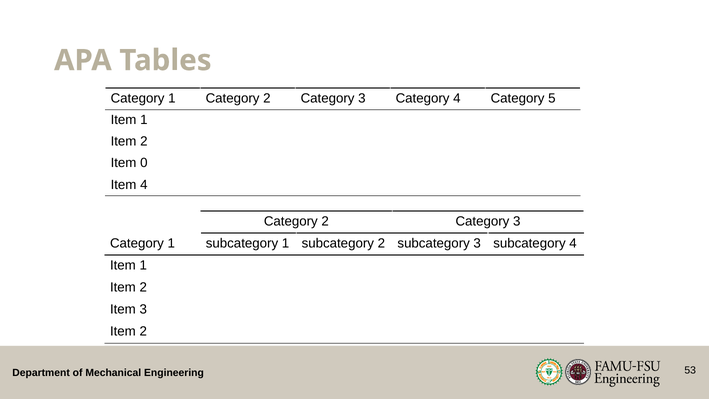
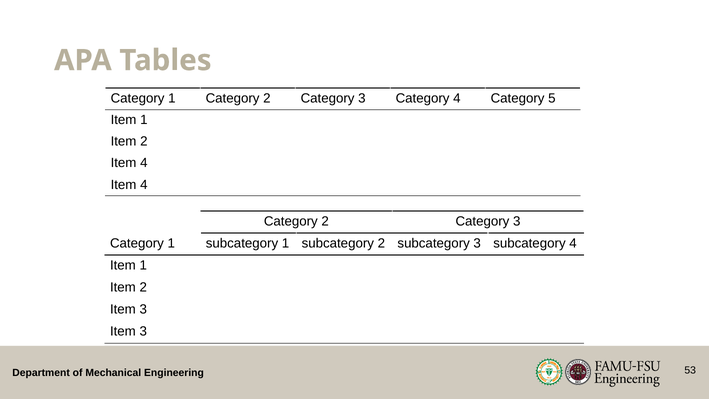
0 at (144, 163): 0 -> 4
2 at (143, 331): 2 -> 3
